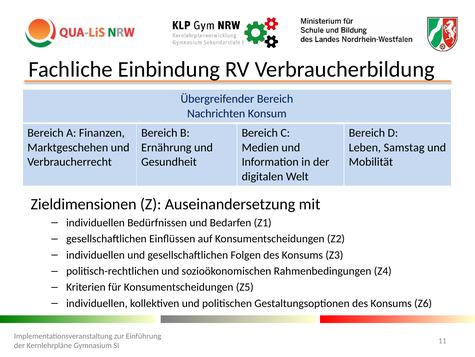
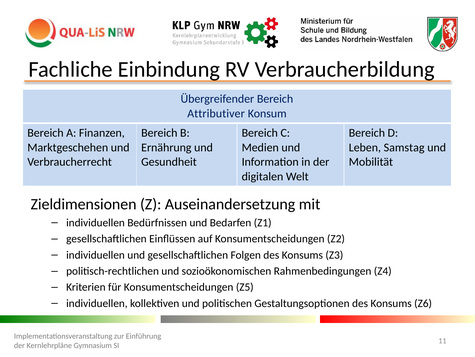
Nachrichten: Nachrichten -> Attributiver
